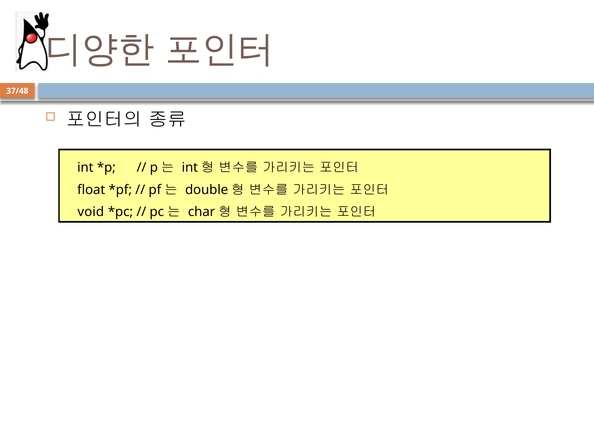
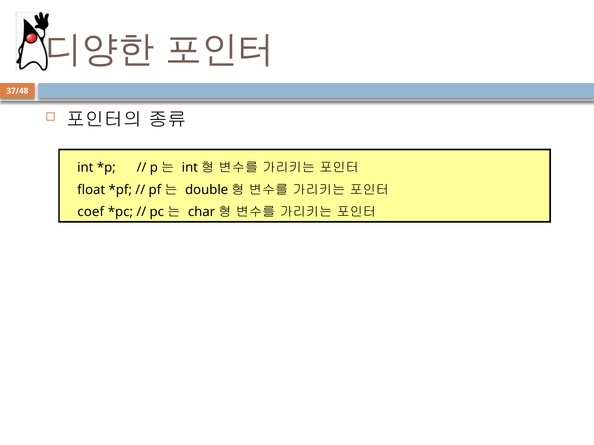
void: void -> coef
